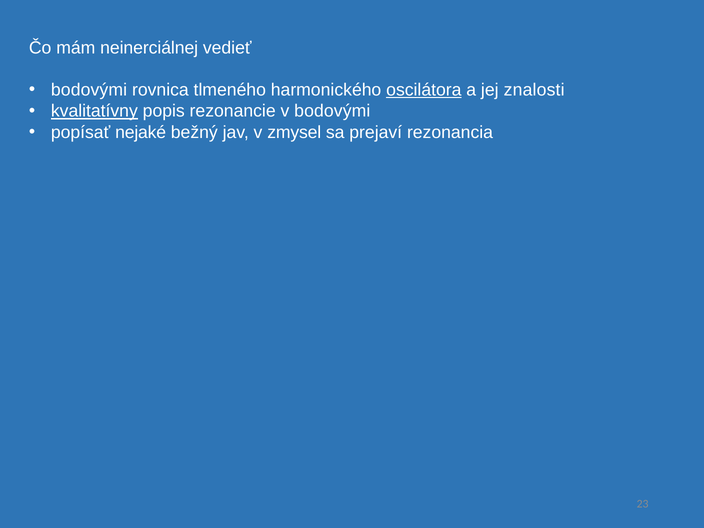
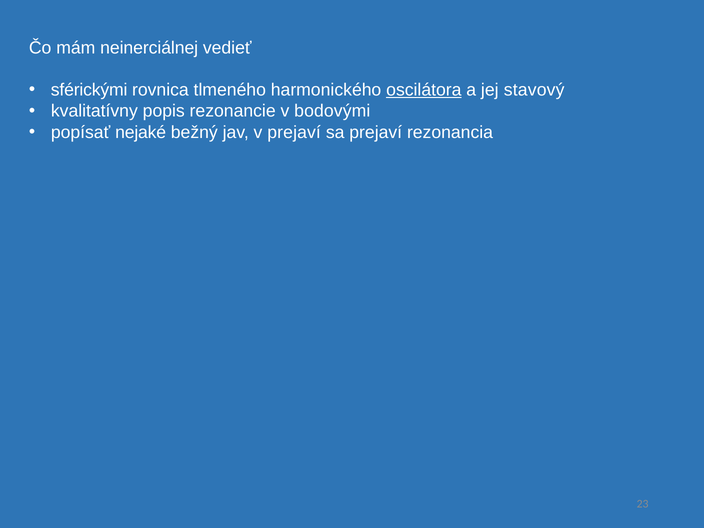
bodovými at (89, 90): bodovými -> sférickými
znalosti: znalosti -> stavový
kvalitatívny underline: present -> none
v zmysel: zmysel -> prejaví
